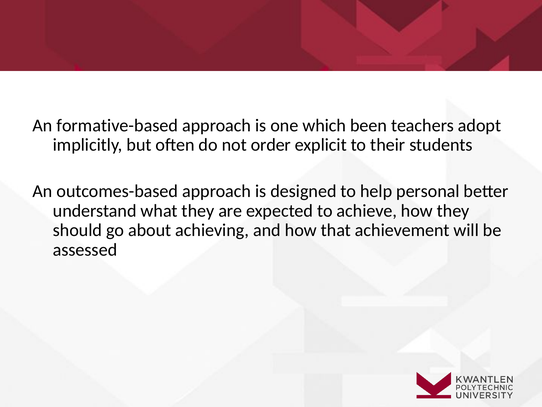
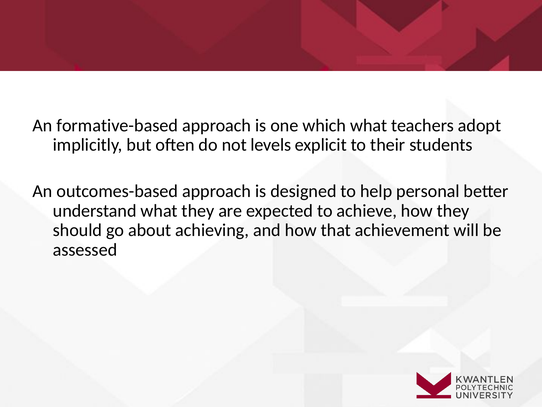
which been: been -> what
order: order -> levels
